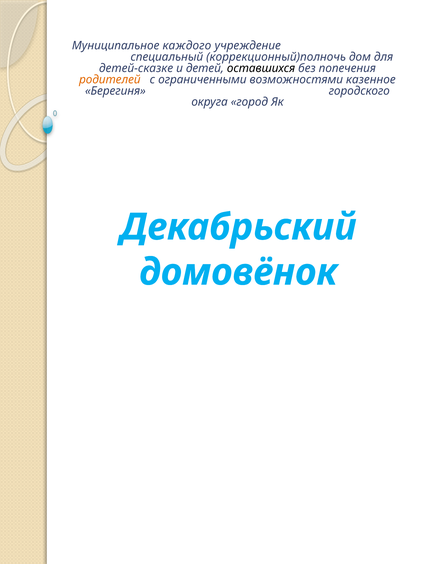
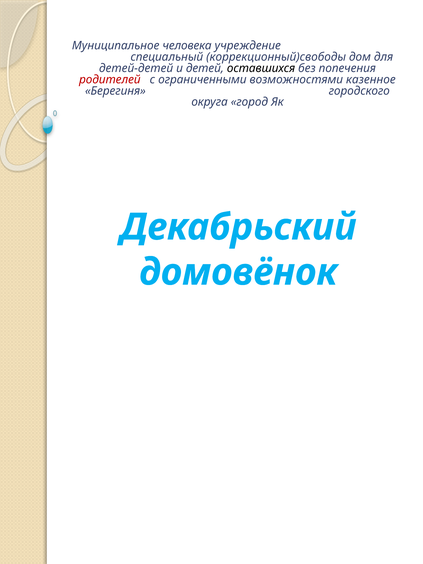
каждого: каждого -> человека
коррекционный)полночь: коррекционный)полночь -> коррекционный)свободы
детей-сказке: детей-сказке -> детей-детей
родителей colour: orange -> red
